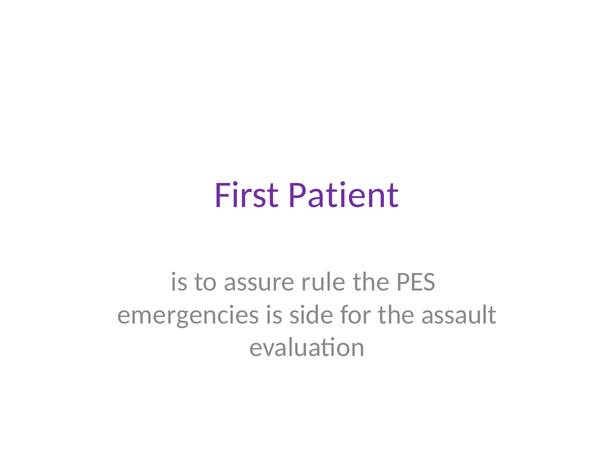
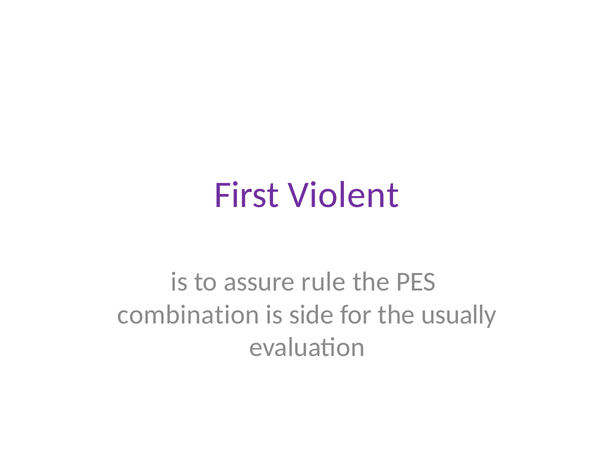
Patient: Patient -> Violent
emergencies: emergencies -> combination
assault: assault -> usually
